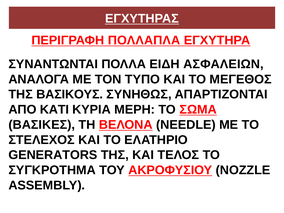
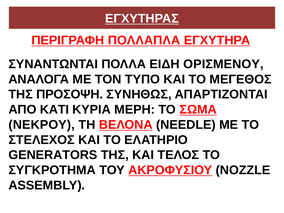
ΑΣΦΑΛΕΙΩΝ: ΑΣΦΑΛΕΙΩΝ -> ΟΡΙΣΜΕΝΟΥ
ΒΑΣΙΚΟΥΣ: ΒΑΣΙΚΟΥΣ -> ΠΡΟΣΟΨΗ
ΒΑΣΙΚΕΣ: ΒΑΣΙΚΕΣ -> ΝΕΚΡΟΥ
